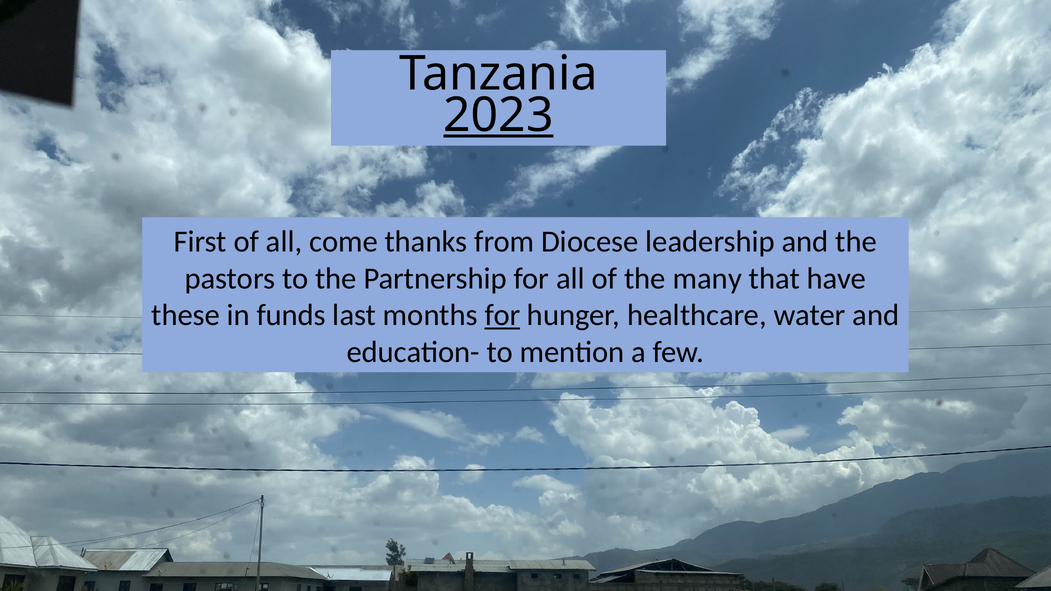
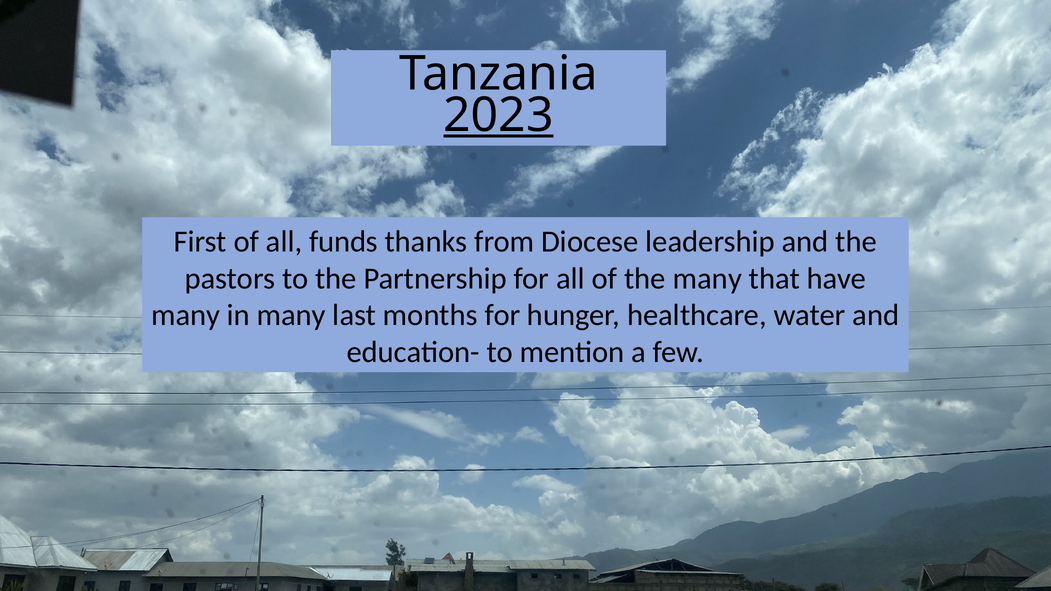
come: come -> funds
these at (186, 315): these -> many
in funds: funds -> many
for at (502, 315) underline: present -> none
